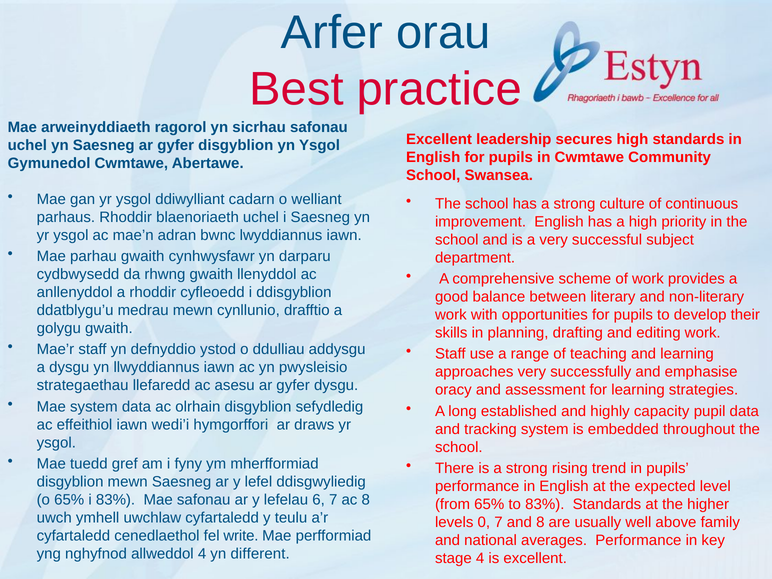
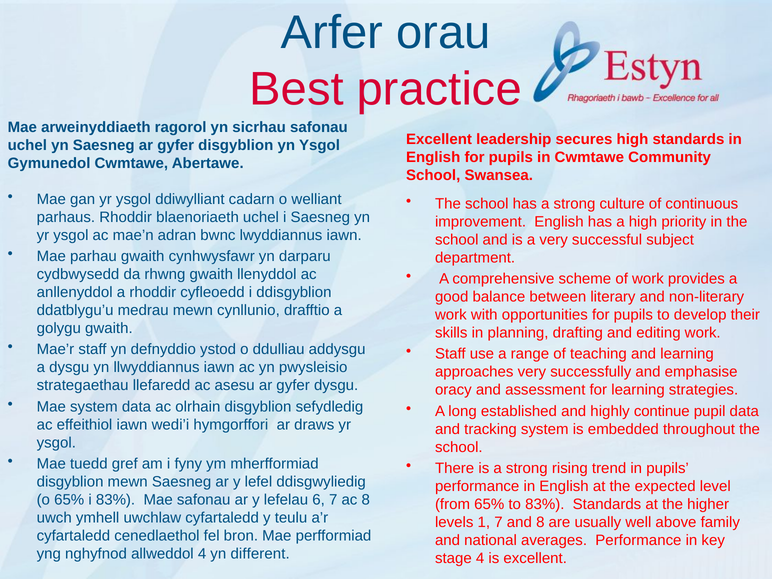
capacity: capacity -> continue
0: 0 -> 1
write: write -> bron
